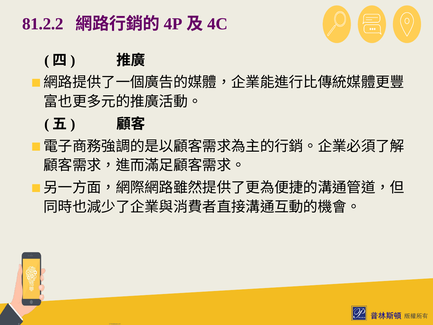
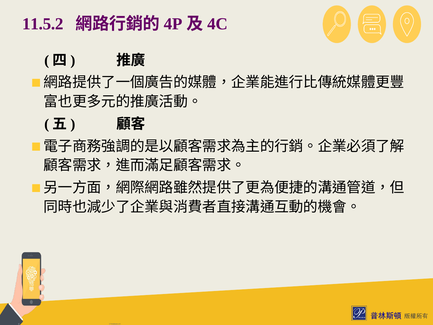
81.2.2: 81.2.2 -> 11.5.2
